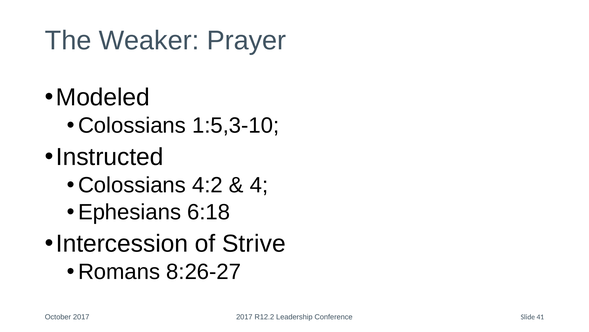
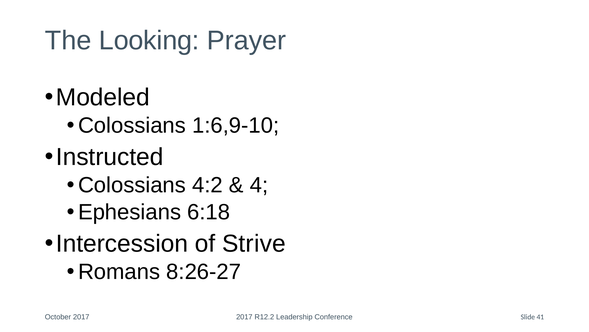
Weaker: Weaker -> Looking
1:5,3-10: 1:5,3-10 -> 1:6,9-10
